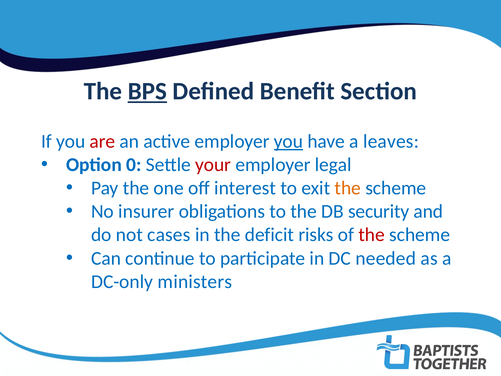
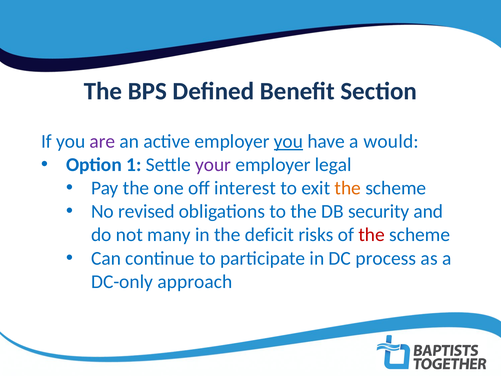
BPS underline: present -> none
are colour: red -> purple
leaves: leaves -> would
0: 0 -> 1
your colour: red -> purple
insurer: insurer -> revised
cases: cases -> many
needed: needed -> process
ministers: ministers -> approach
